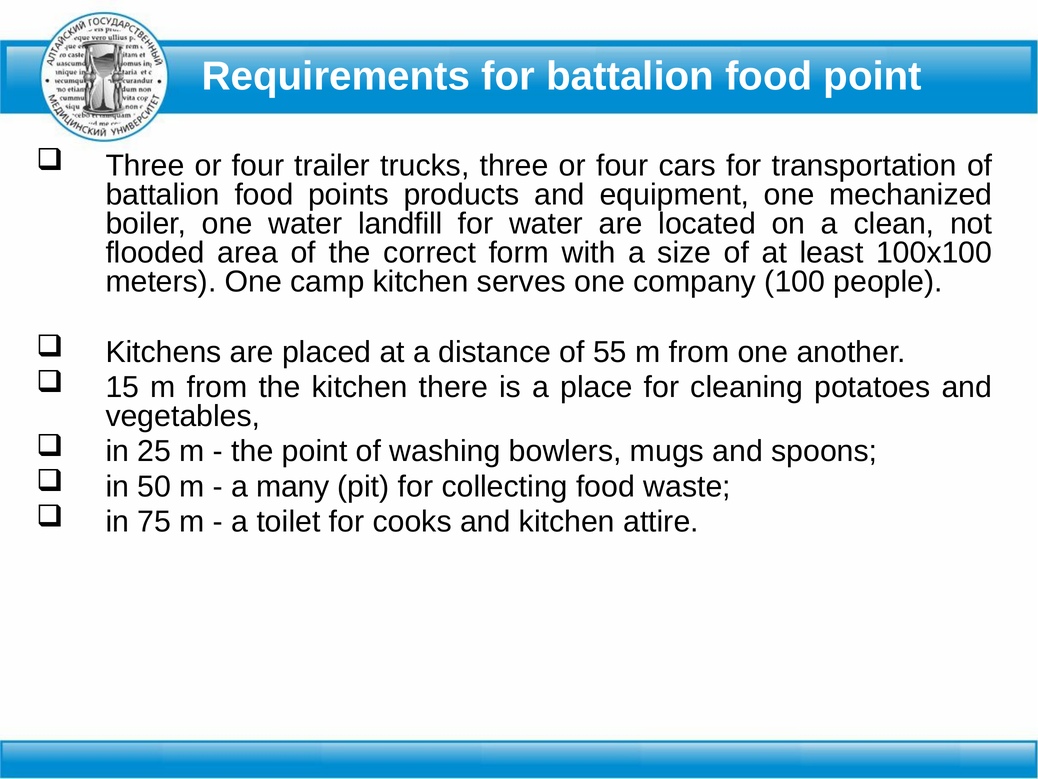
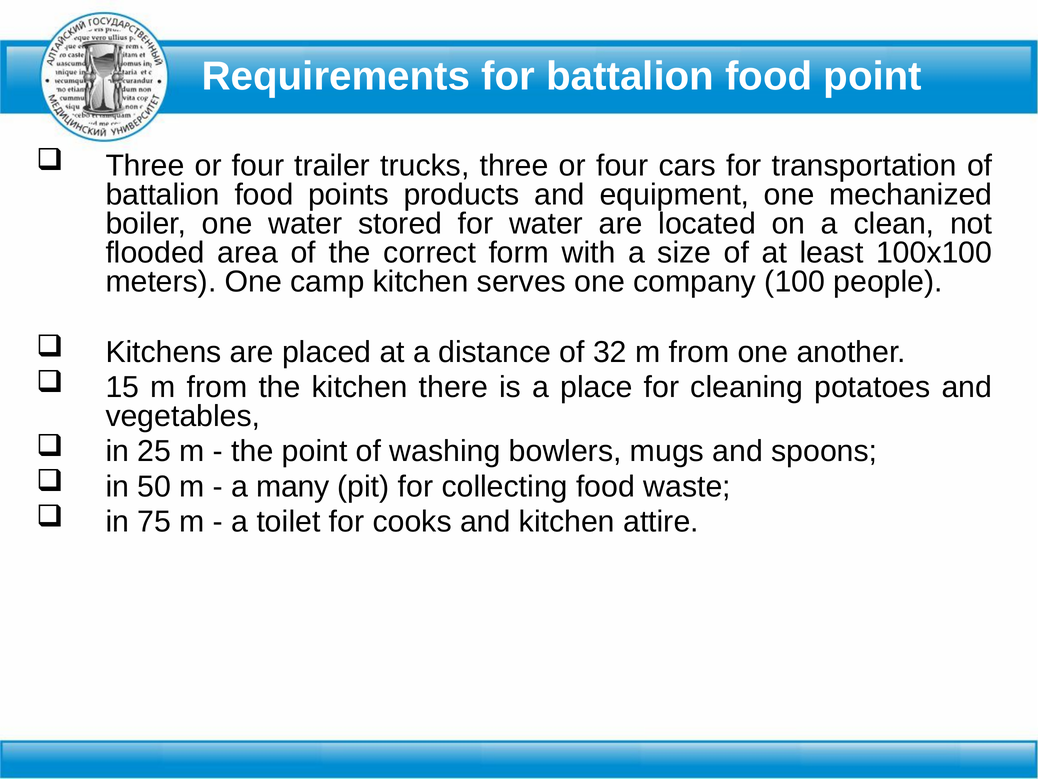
landfill: landfill -> stored
55: 55 -> 32
